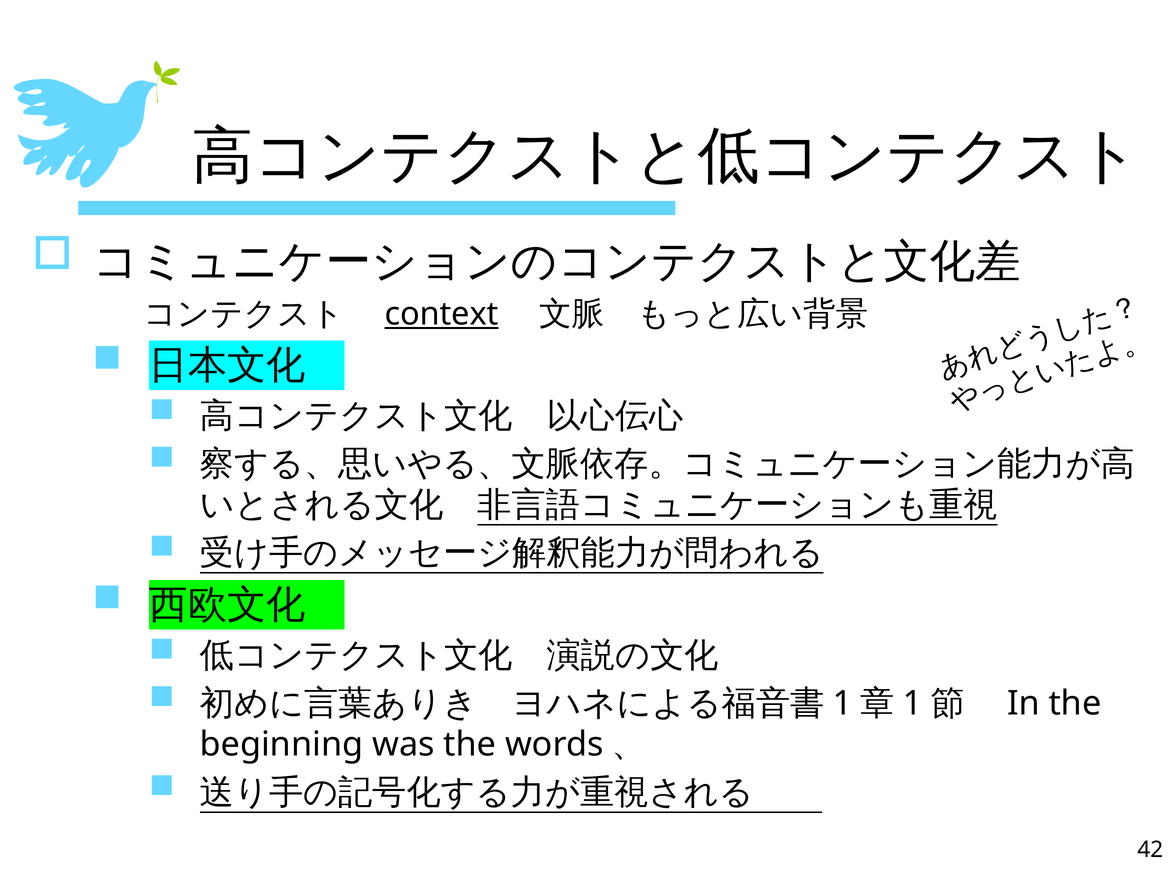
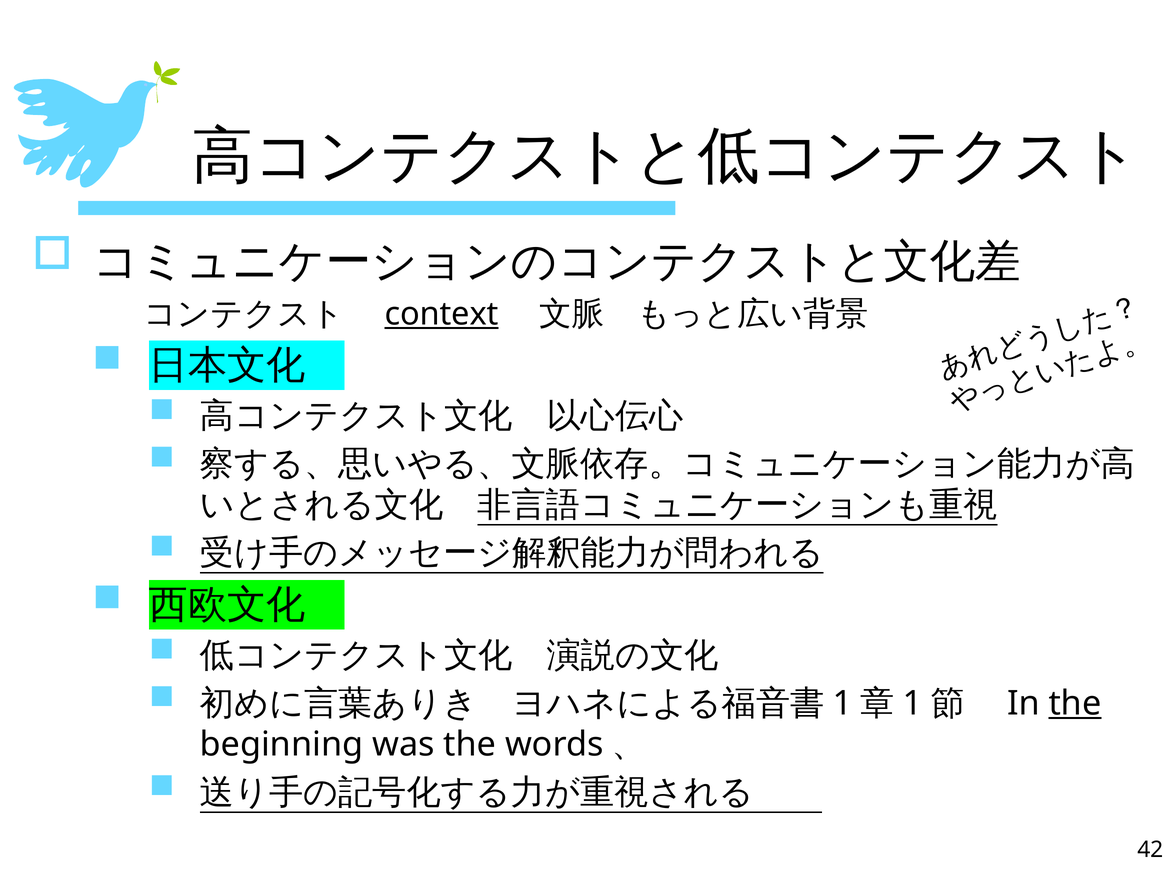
the at (1075, 703) underline: none -> present
